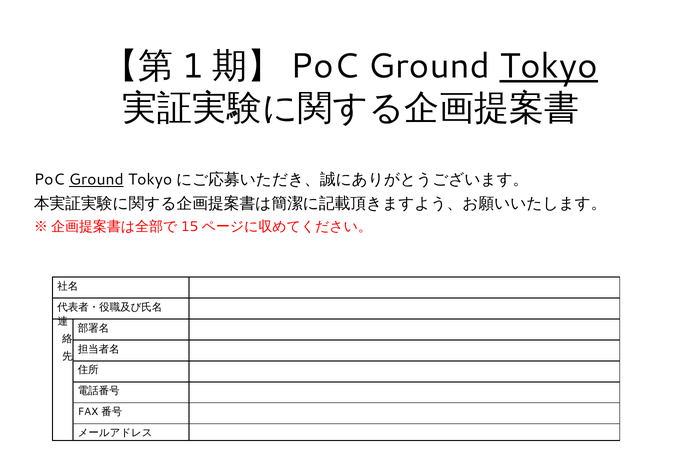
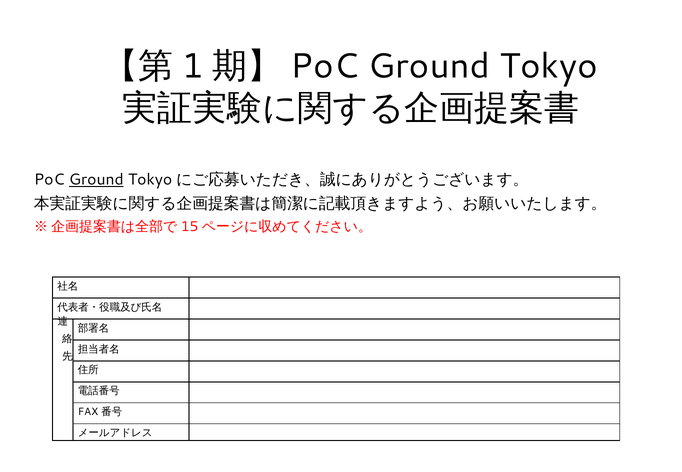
Tokyo underline: present -> none
